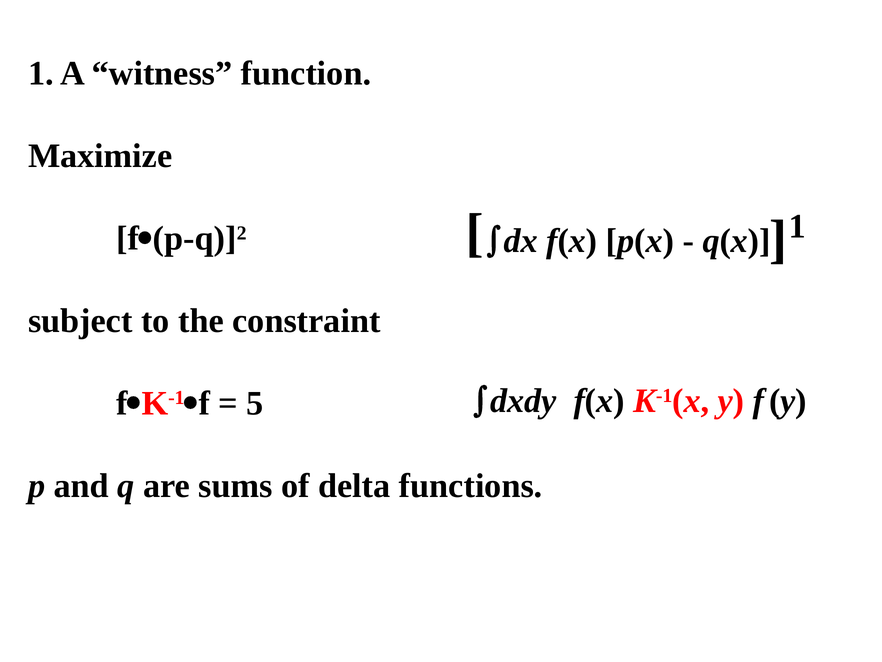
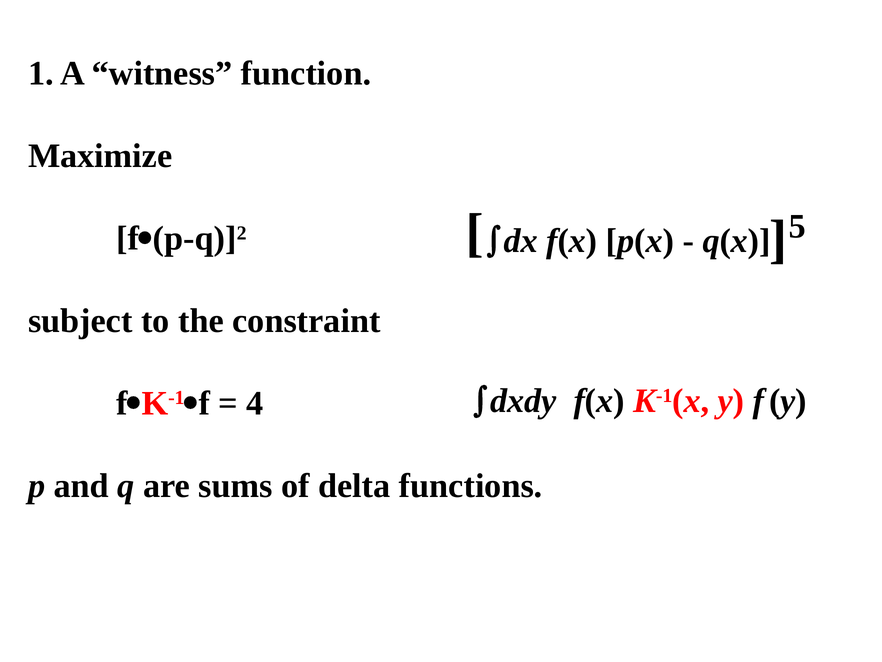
1 at (797, 226): 1 -> 5
5: 5 -> 4
